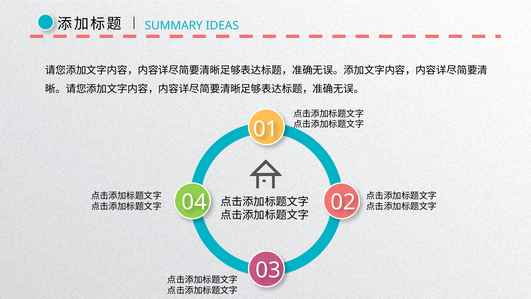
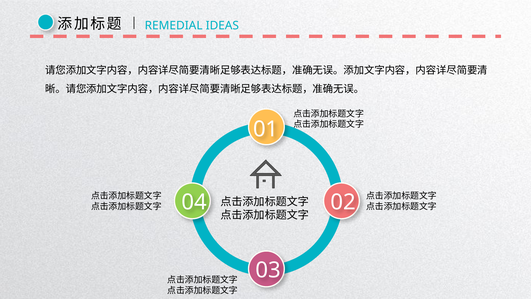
SUMMARY: SUMMARY -> REMEDIAL
